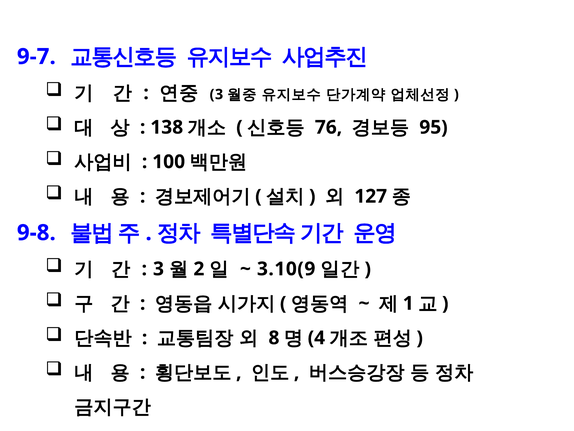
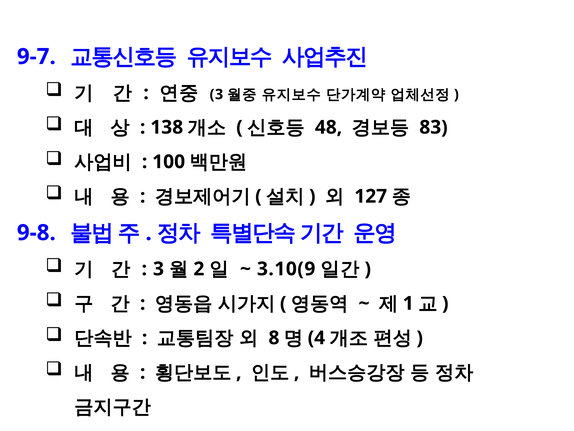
76: 76 -> 48
95: 95 -> 83
